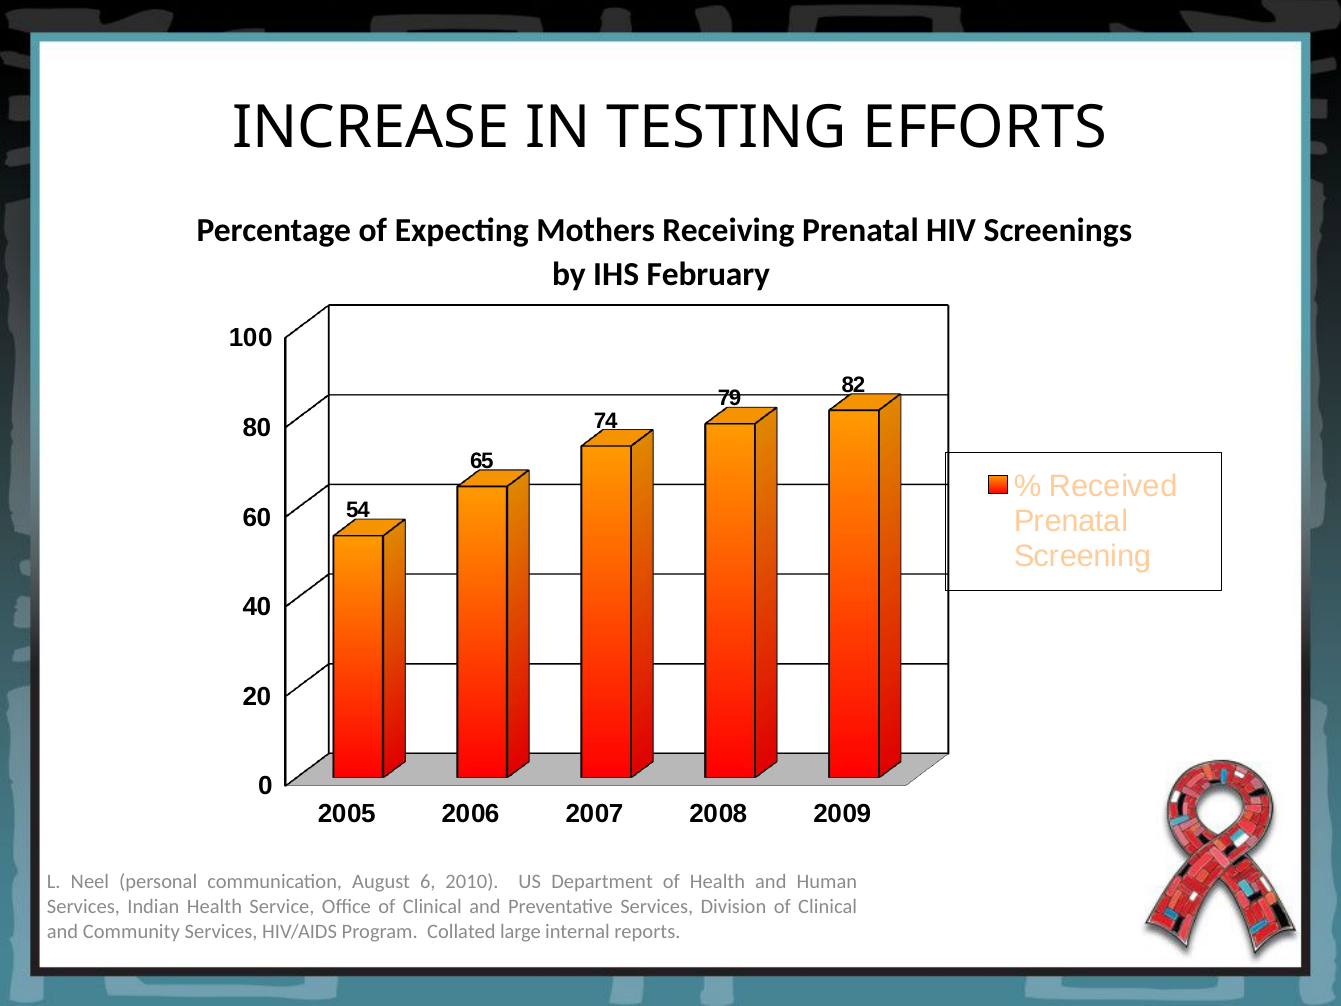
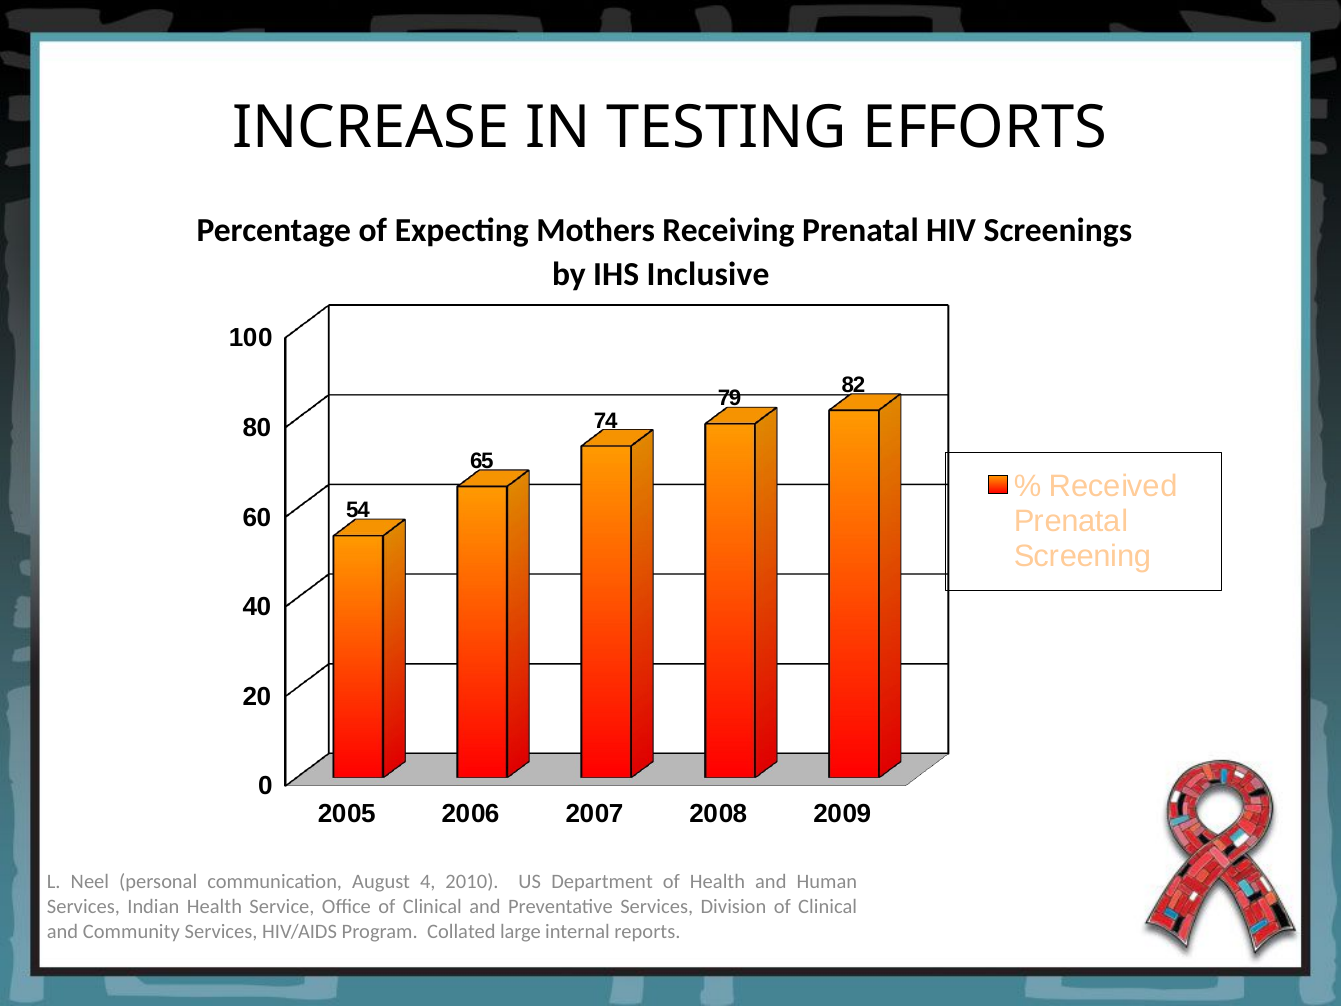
February: February -> Inclusive
6: 6 -> 4
